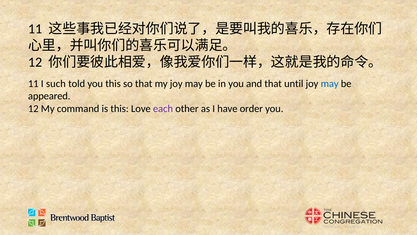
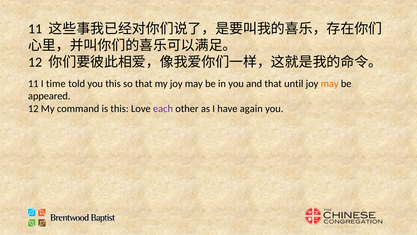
such: such -> time
may at (330, 83) colour: blue -> orange
order: order -> again
